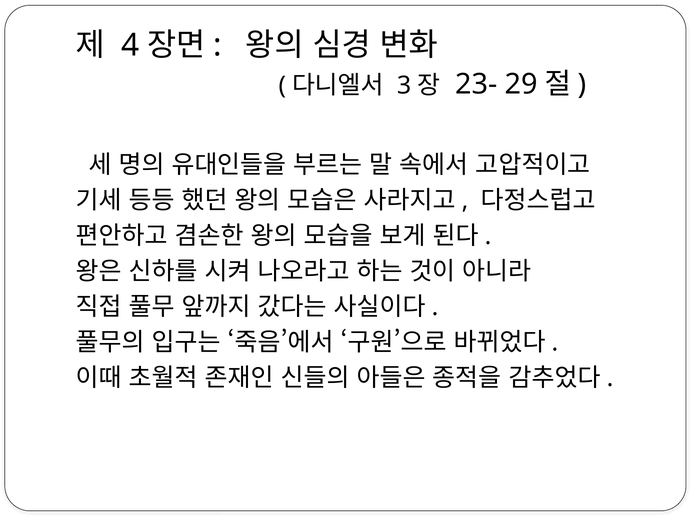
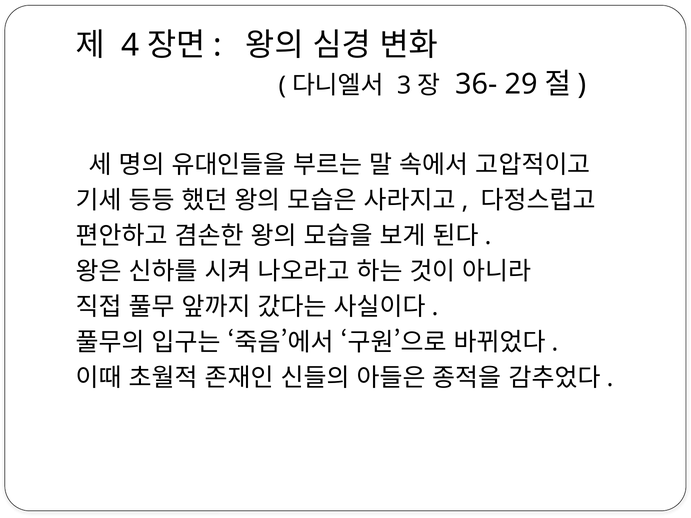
23-: 23- -> 36-
